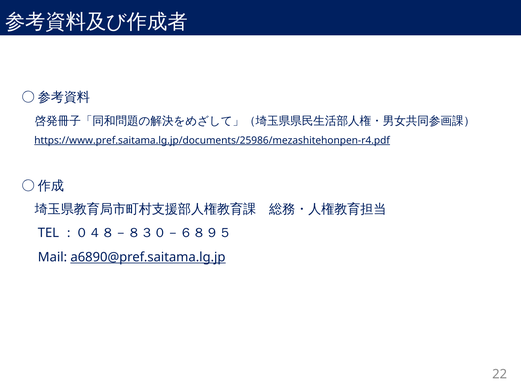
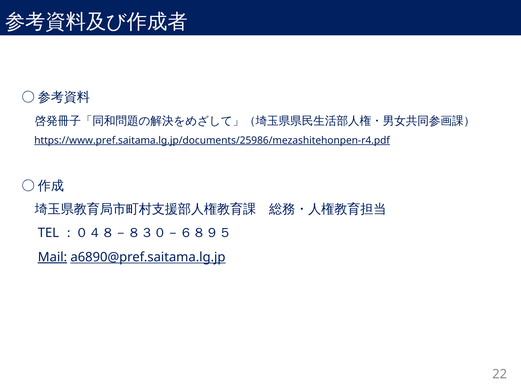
Mail underline: none -> present
